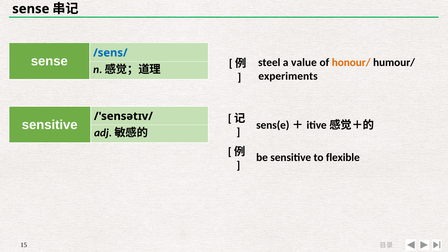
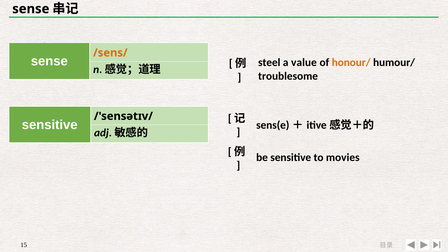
/sens/ colour: blue -> orange
experiments: experiments -> troublesome
flexible: flexible -> movies
